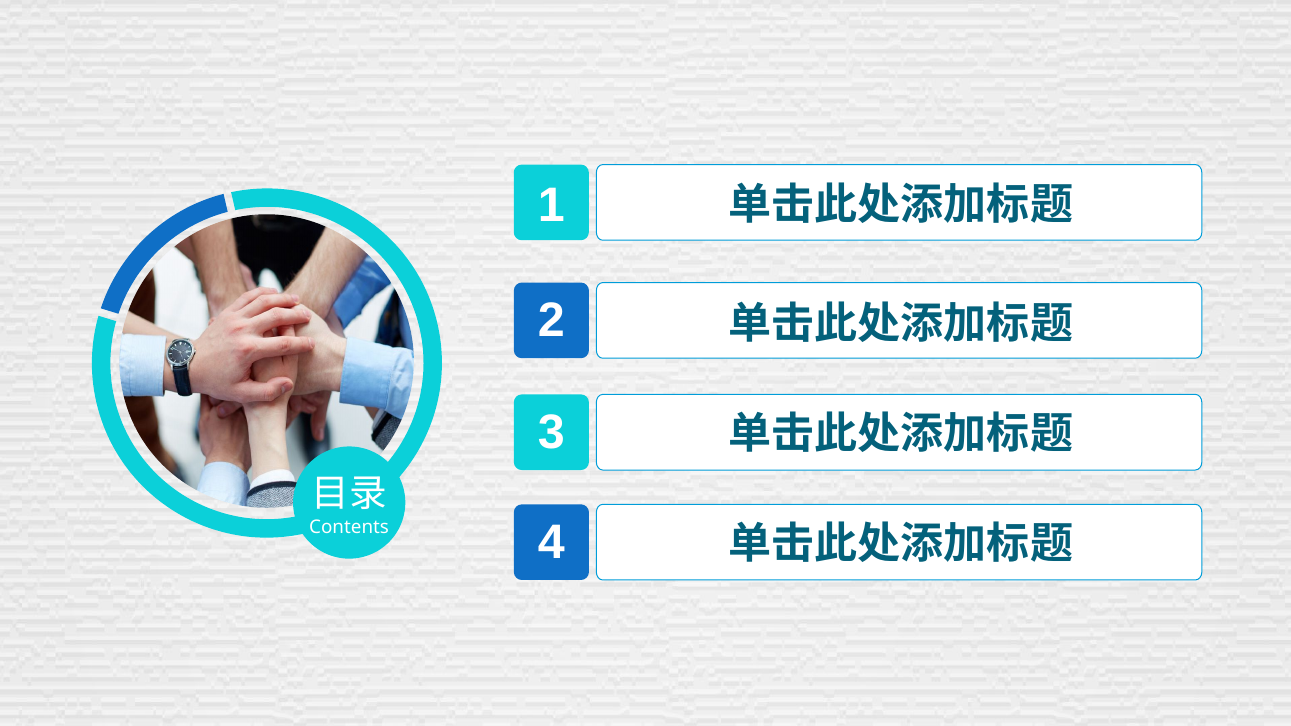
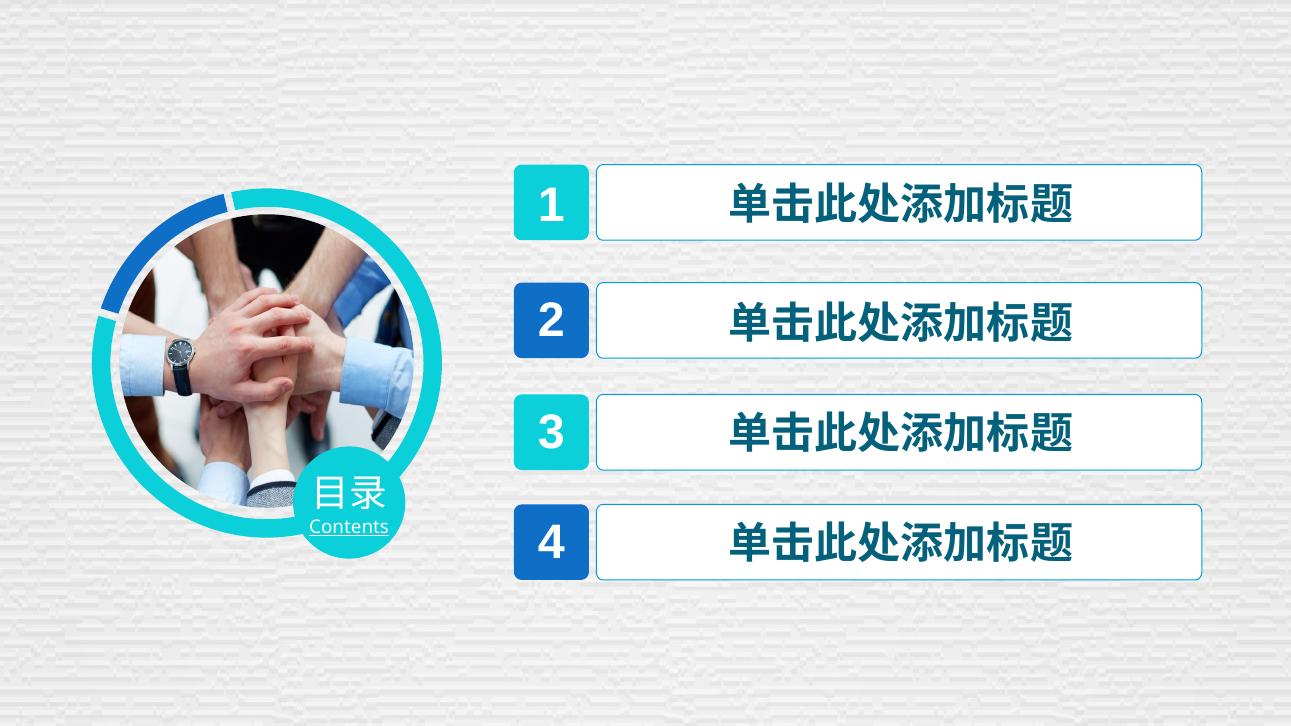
Contents underline: none -> present
